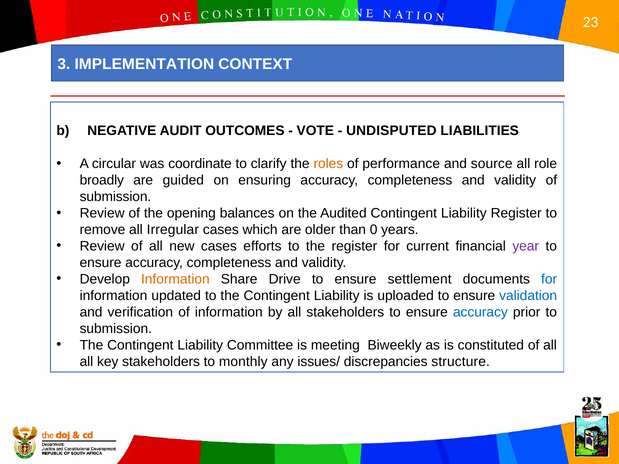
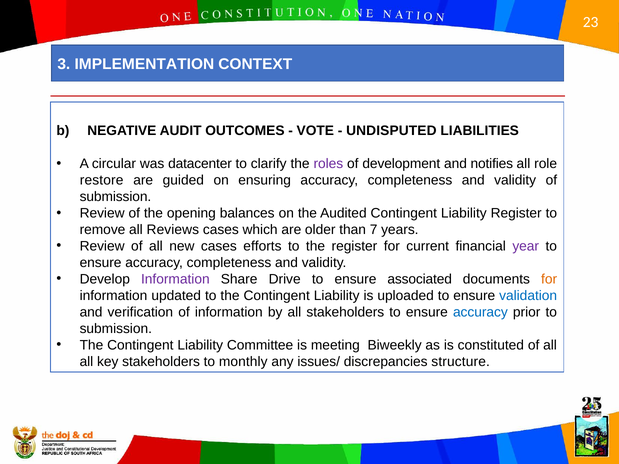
coordinate: coordinate -> datacenter
roles colour: orange -> purple
performance: performance -> development
source: source -> notifies
broadly: broadly -> restore
Irregular: Irregular -> Reviews
0: 0 -> 7
Information at (175, 279) colour: orange -> purple
settlement: settlement -> associated
for at (549, 279) colour: blue -> orange
